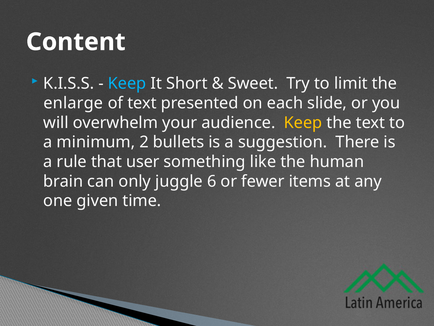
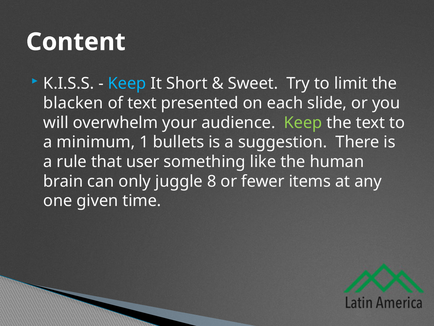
enlarge: enlarge -> blacken
Keep at (303, 122) colour: yellow -> light green
2: 2 -> 1
6: 6 -> 8
